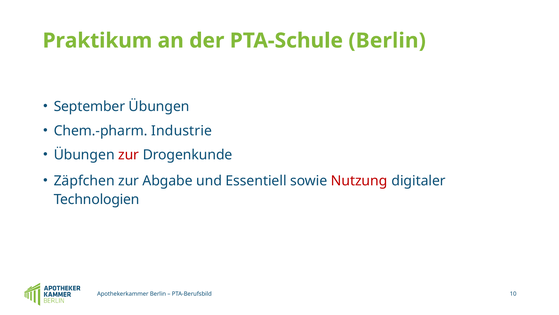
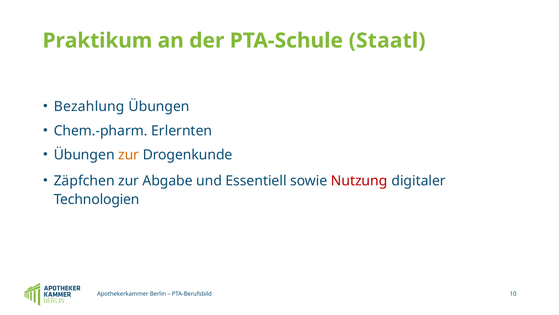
PTA-Schule Berlin: Berlin -> Staatl
September: September -> Bezahlung
Industrie: Industrie -> Erlernten
zur at (129, 155) colour: red -> orange
